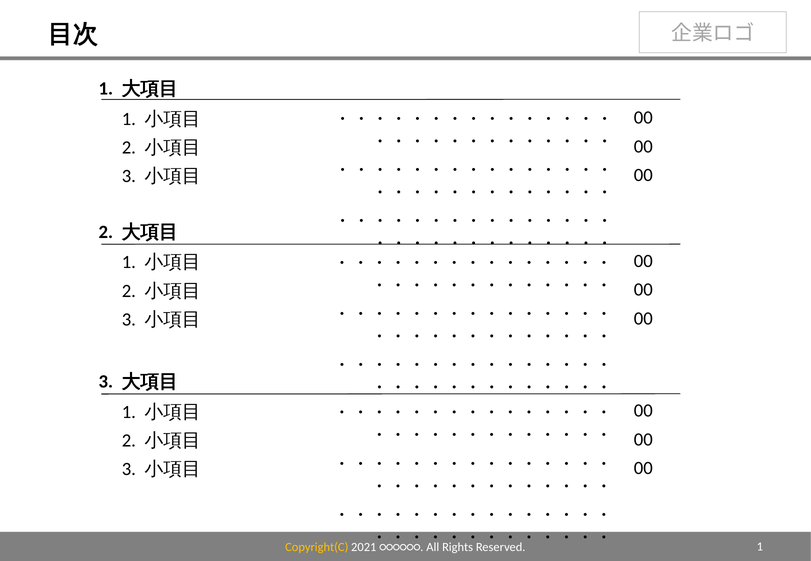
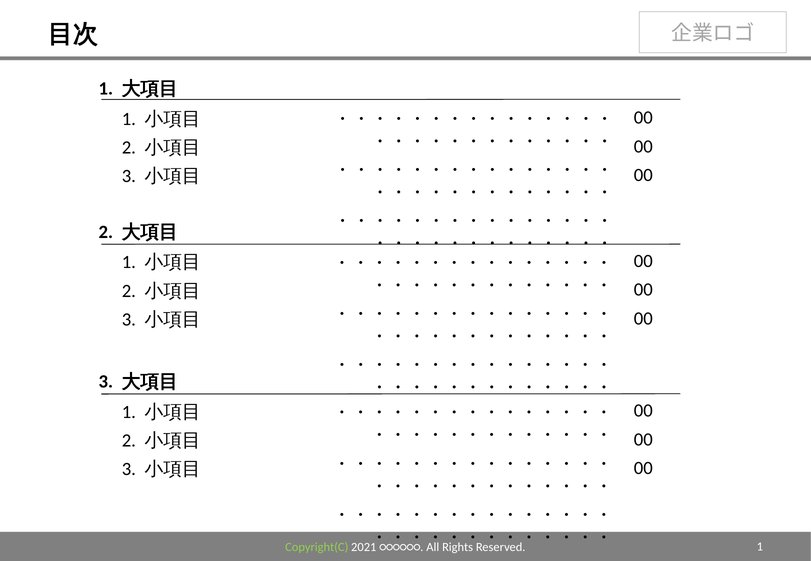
Copyright(C colour: yellow -> light green
